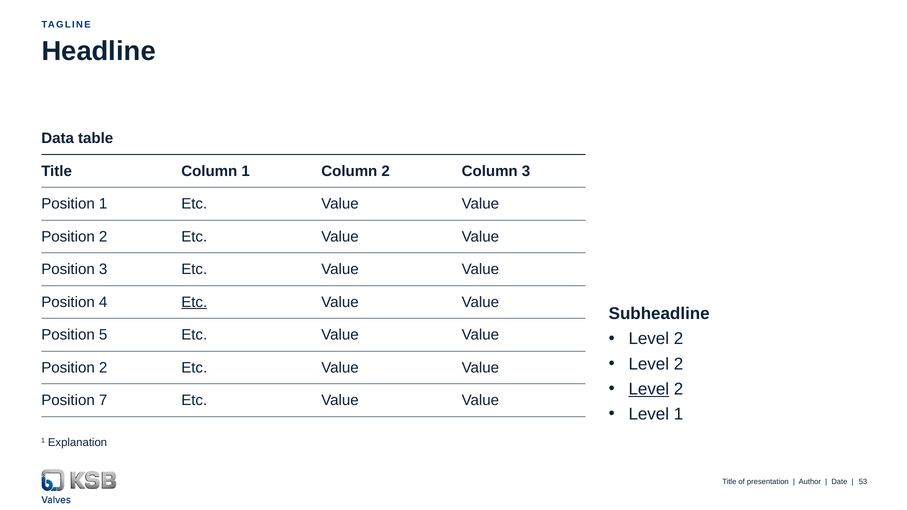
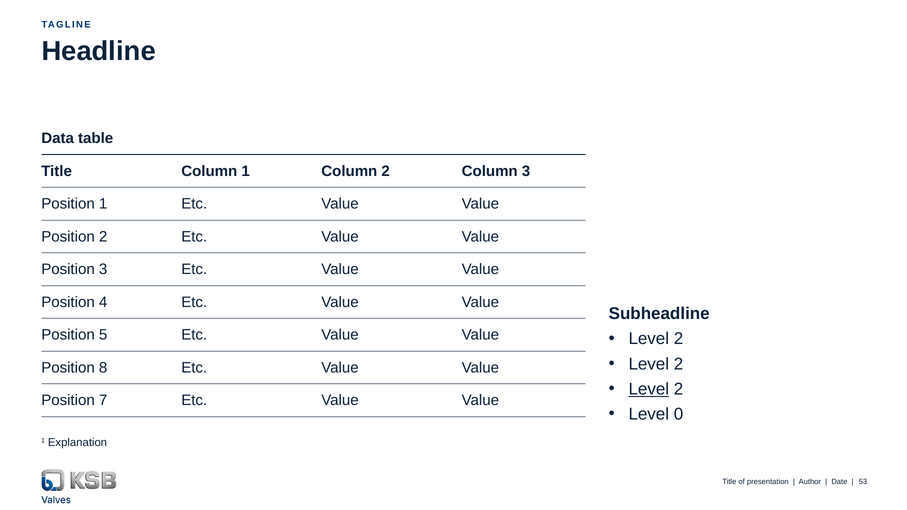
Etc at (194, 302) underline: present -> none
2 at (103, 368): 2 -> 8
Level 1: 1 -> 0
